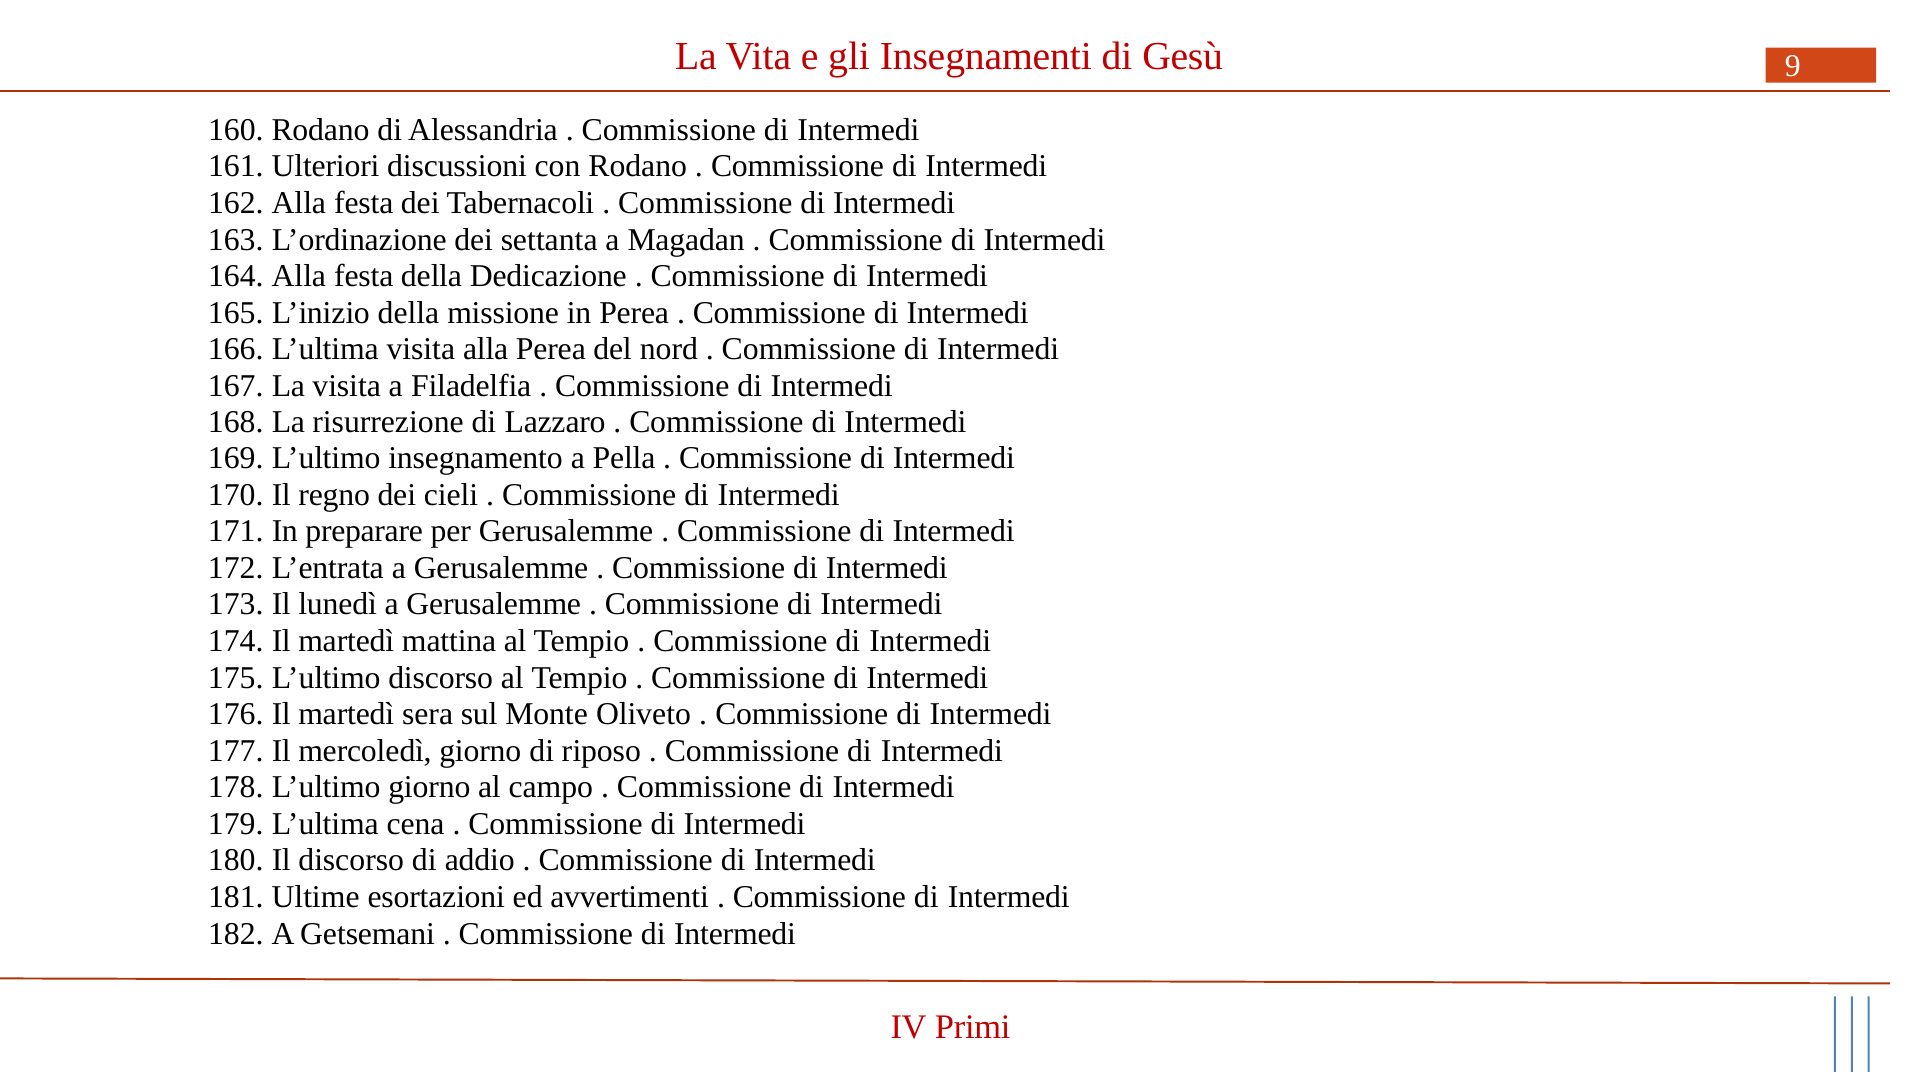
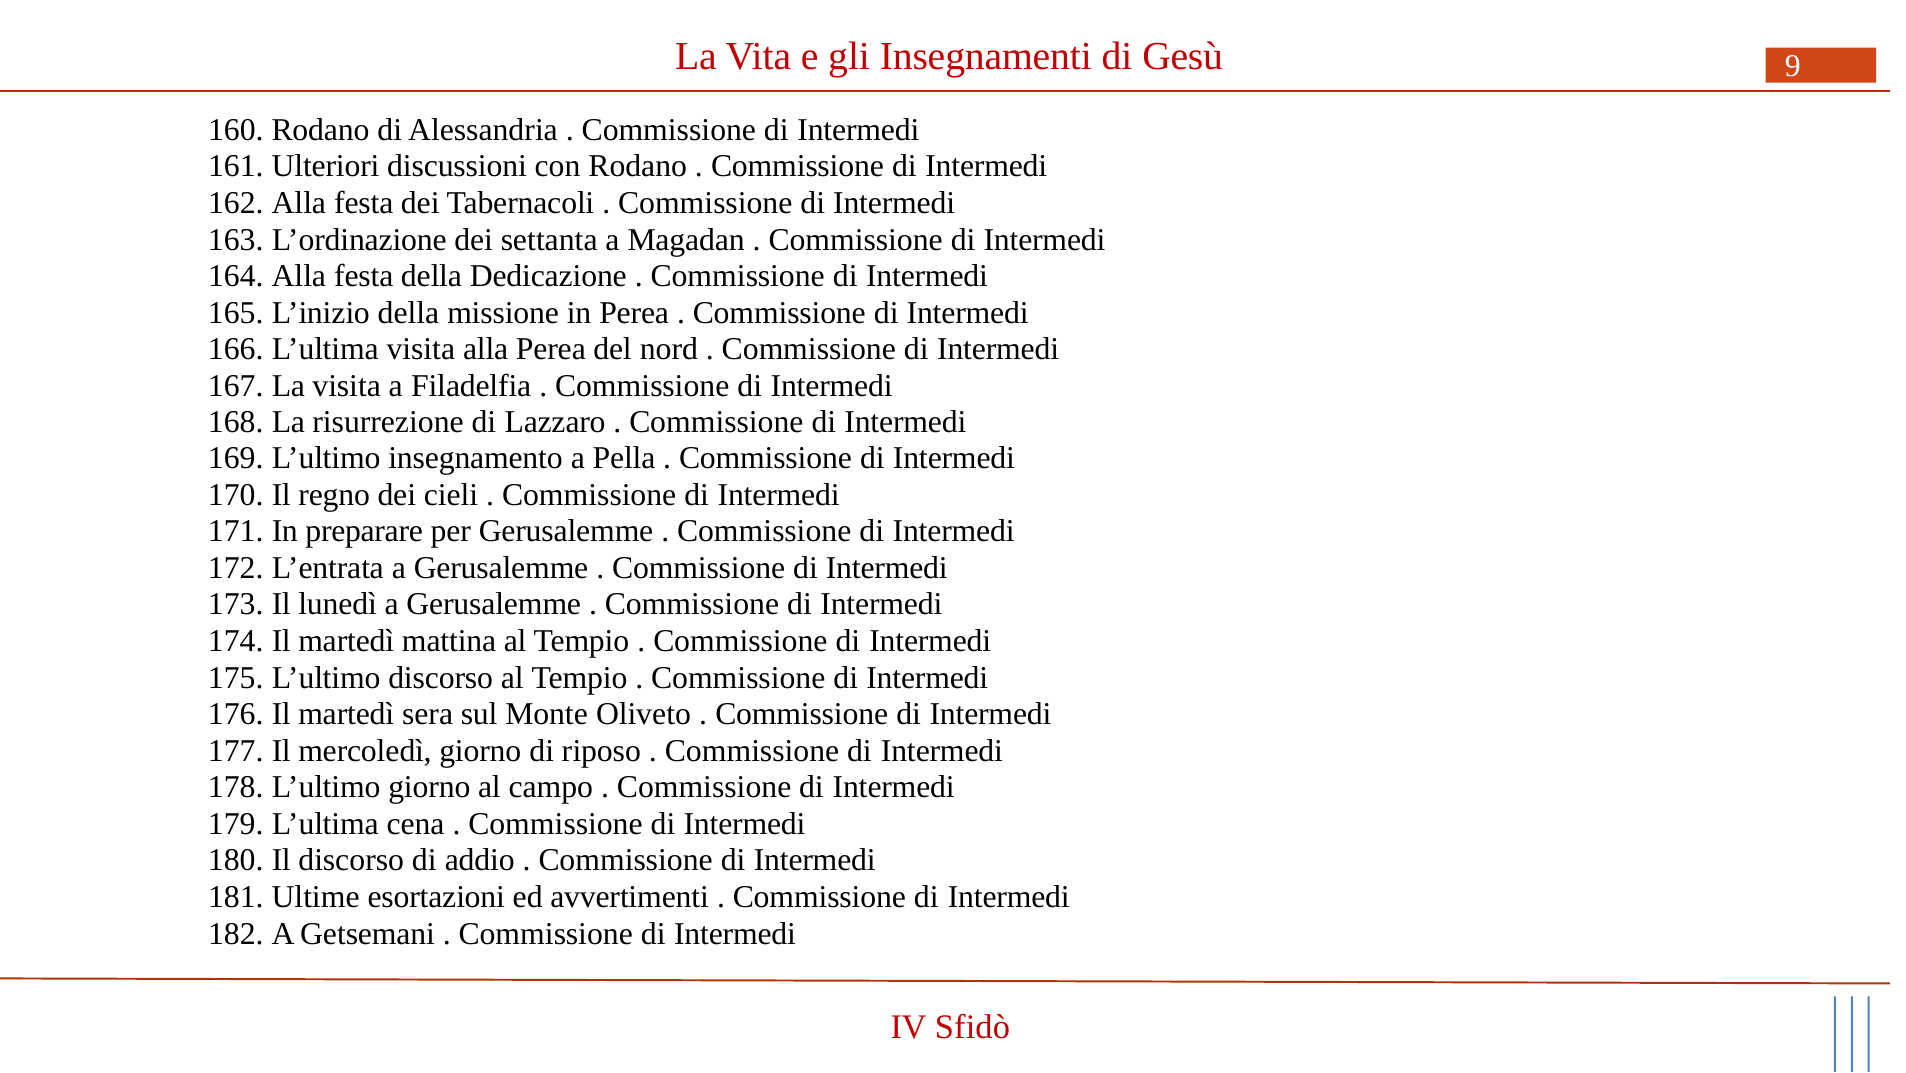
Primi: Primi -> Sfidò
